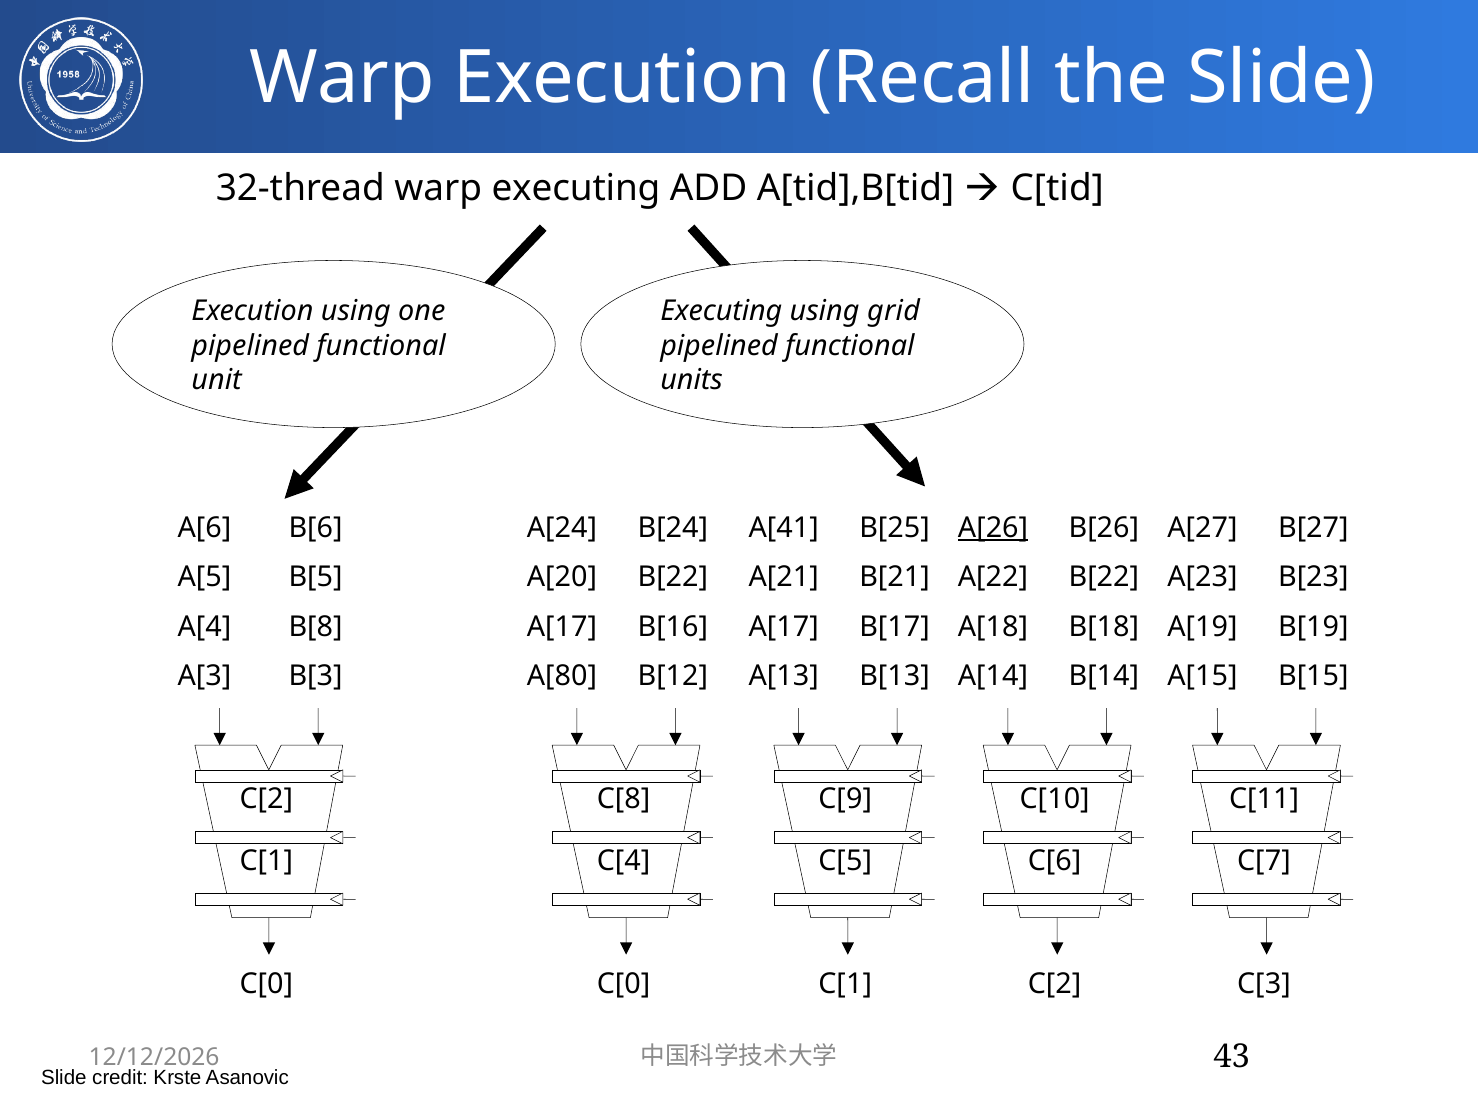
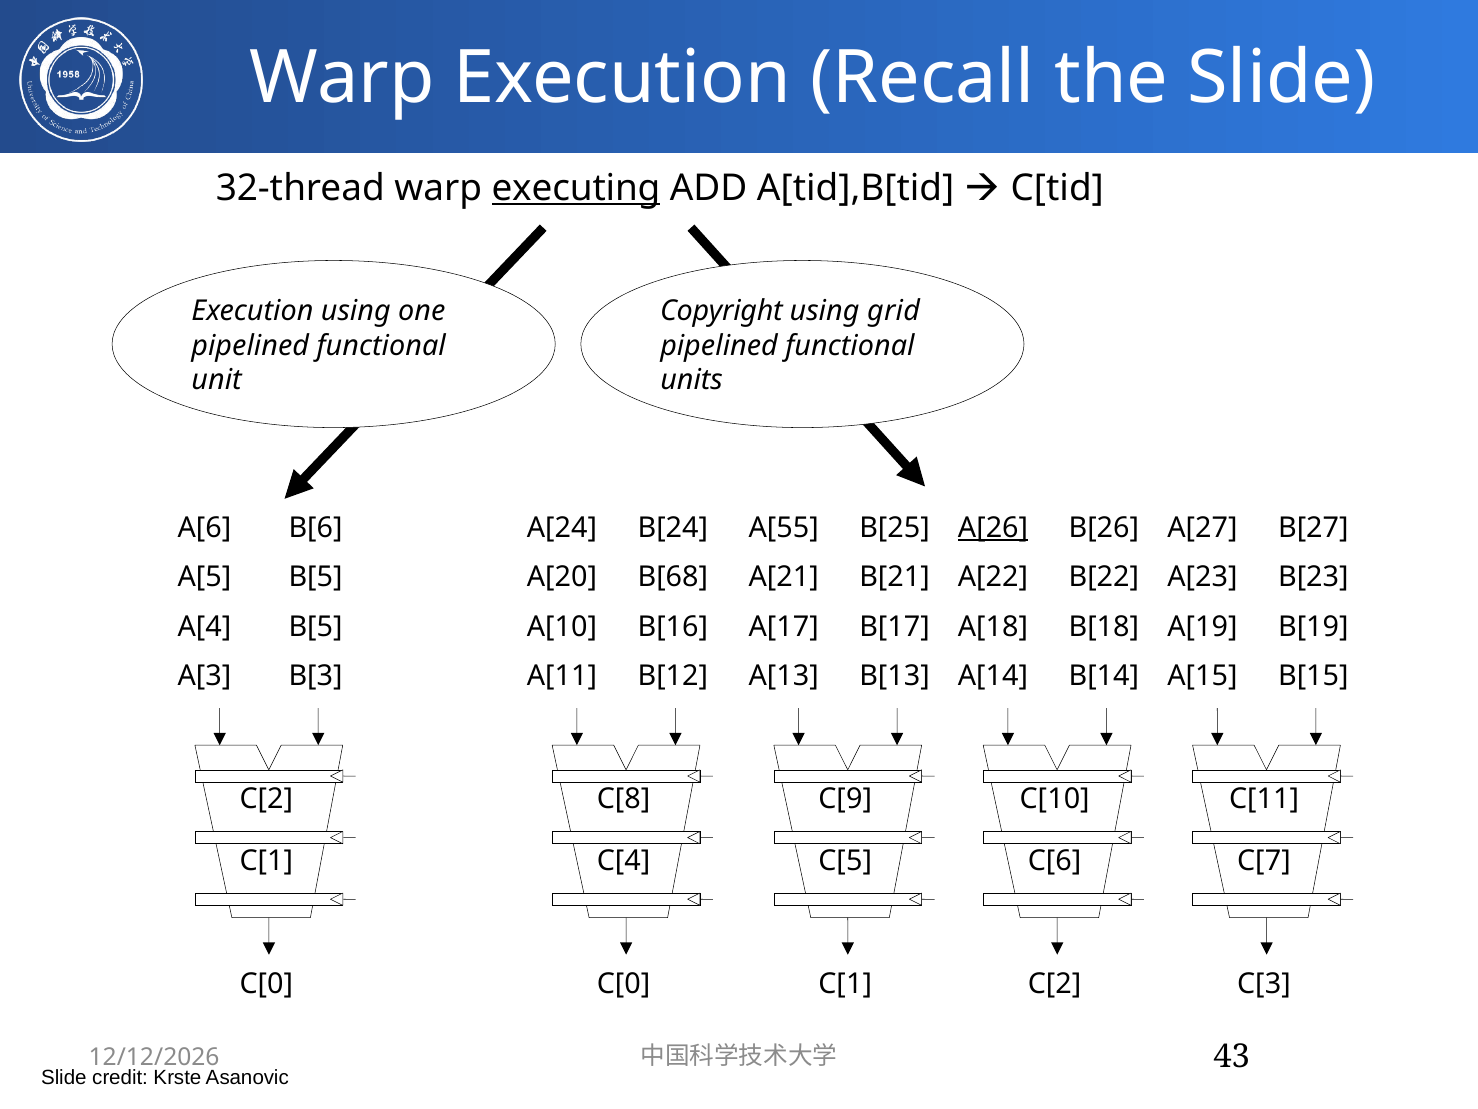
executing at (576, 188) underline: none -> present
Executing at (721, 311): Executing -> Copyright
A[41: A[41 -> A[55
A[20 B[22: B[22 -> B[68
A[4 B[8: B[8 -> B[5
A[17 at (562, 626): A[17 -> A[10
A[80: A[80 -> A[11
